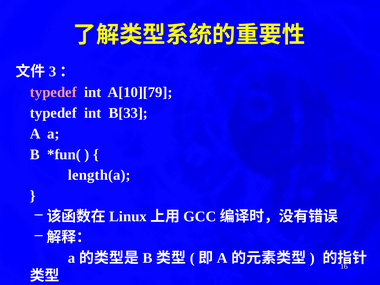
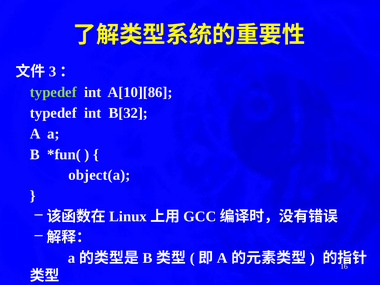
typedef at (53, 92) colour: pink -> light green
A[10][79: A[10][79 -> A[10][86
B[33: B[33 -> B[32
length(a: length(a -> object(a
